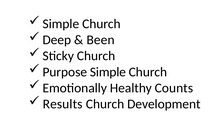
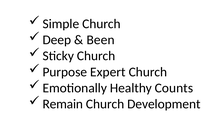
Purpose Simple: Simple -> Expert
Results: Results -> Remain
